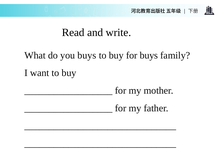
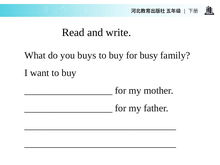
for buys: buys -> busy
